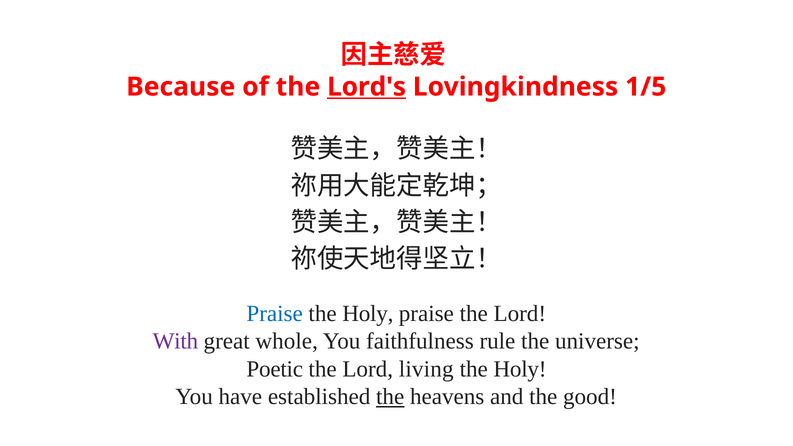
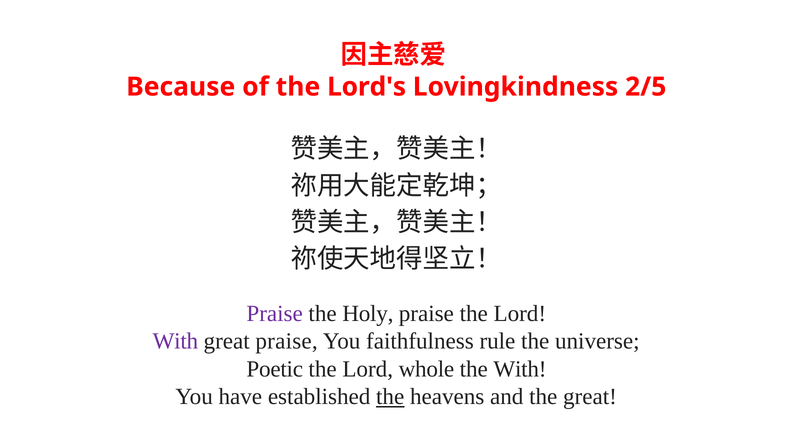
Lord's underline: present -> none
1/5: 1/5 -> 2/5
Praise at (275, 314) colour: blue -> purple
great whole: whole -> praise
living: living -> whole
Holy at (520, 369): Holy -> With
the good: good -> great
